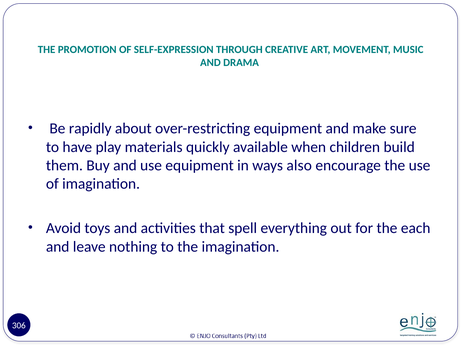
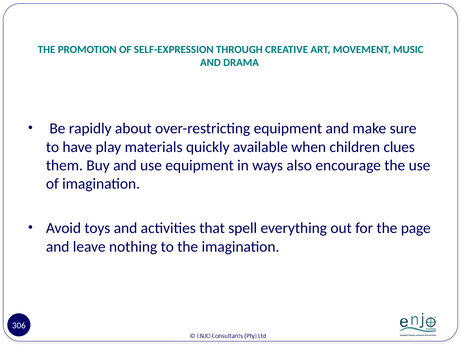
build: build -> clues
each: each -> page
